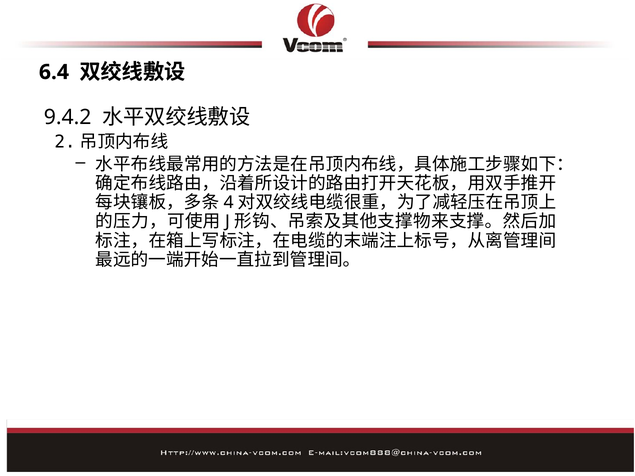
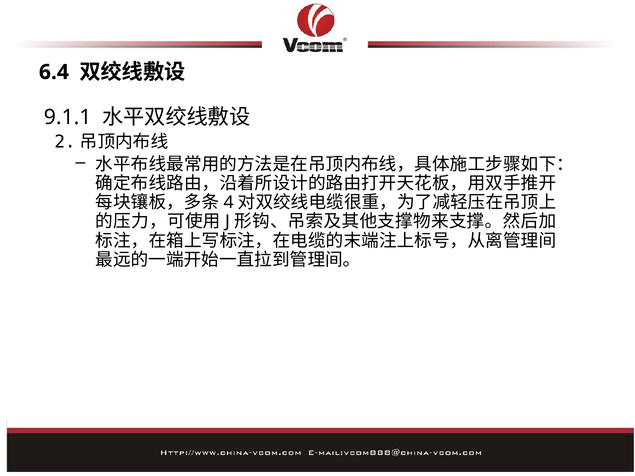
9.4.2: 9.4.2 -> 9.1.1
